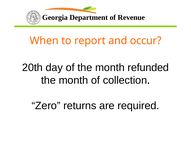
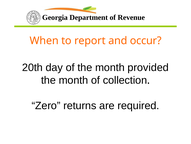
refunded: refunded -> provided
